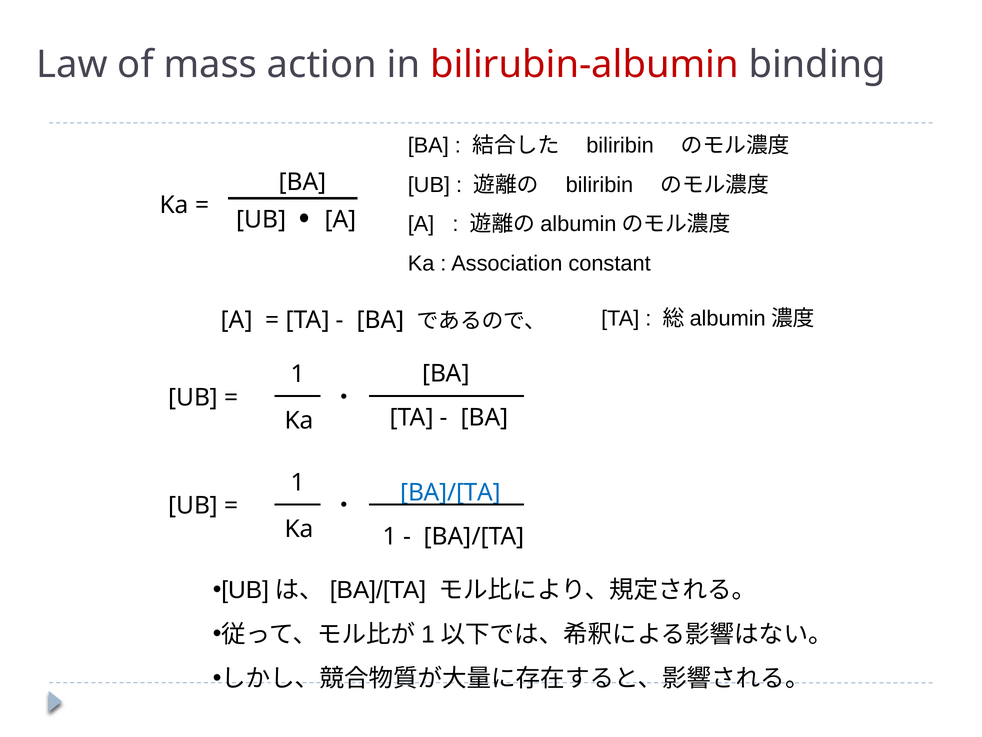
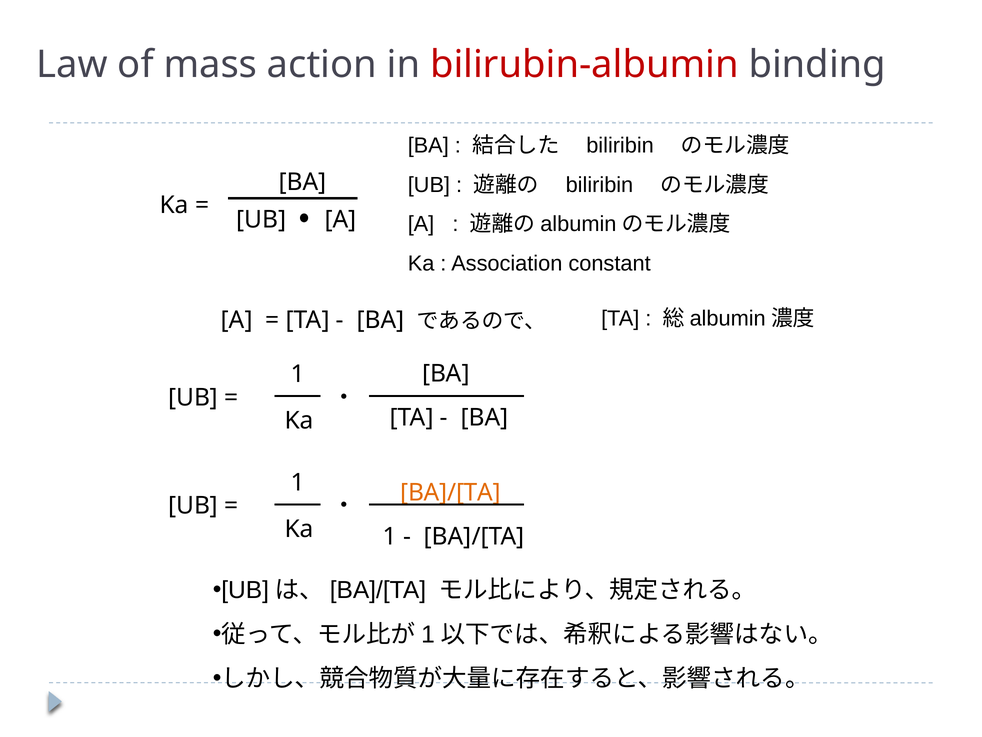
BA]/[TA at (451, 492) colour: blue -> orange
